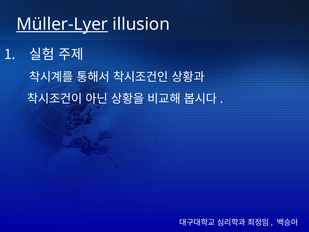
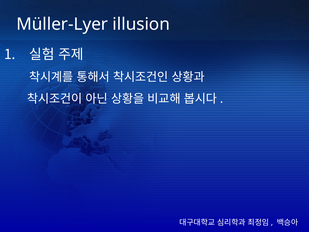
Müller-Lyer underline: present -> none
